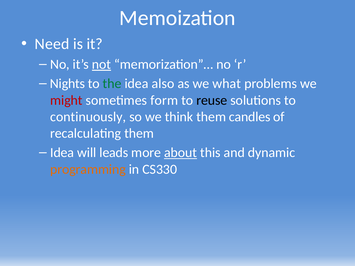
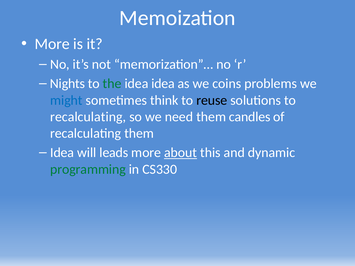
Need at (52, 44): Need -> More
not underline: present -> none
idea also: also -> idea
what: what -> coins
might colour: red -> blue
form: form -> think
continuously at (88, 117): continuously -> recalculating
think: think -> need
programming colour: orange -> green
